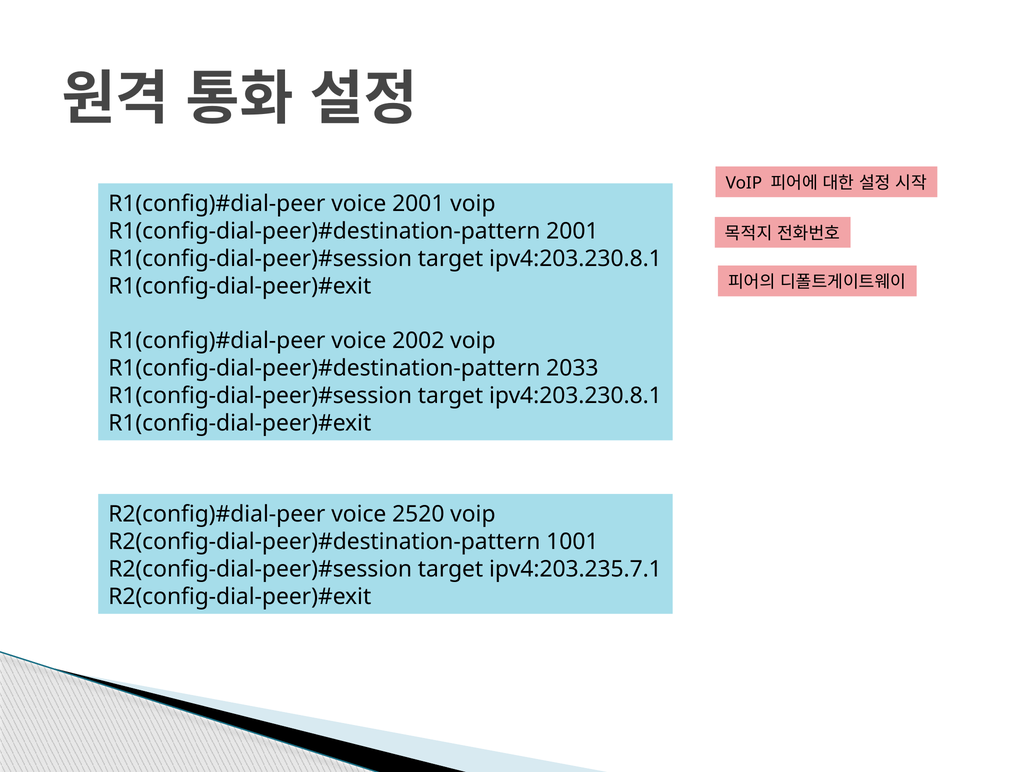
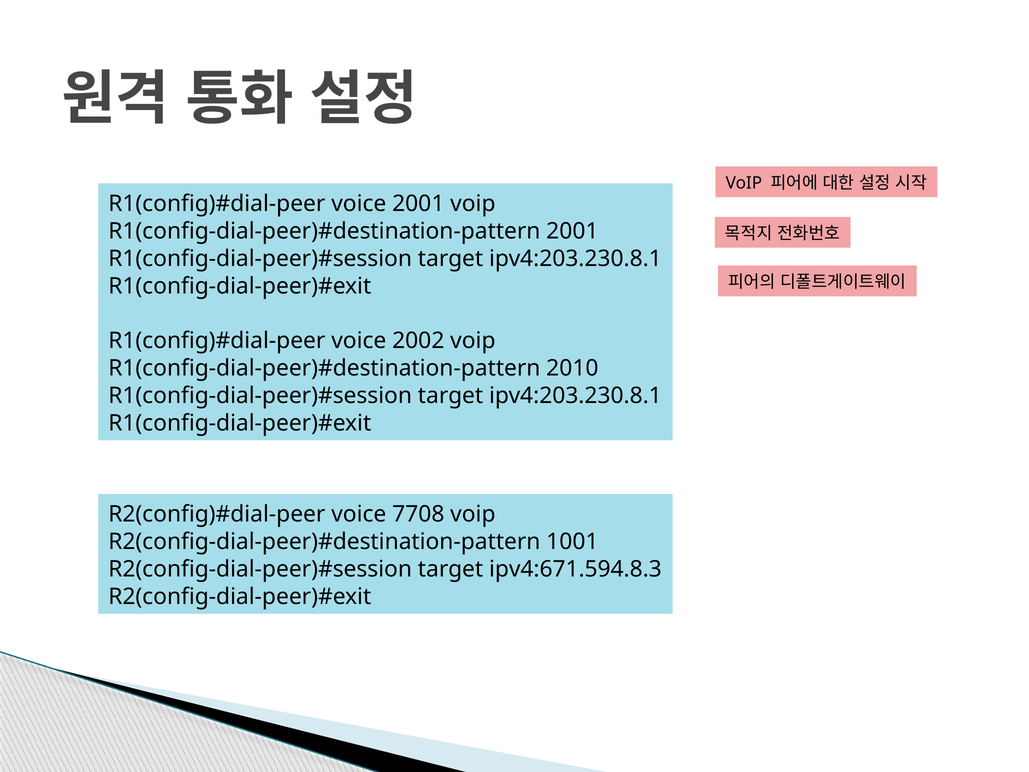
2033: 2033 -> 2010
2520: 2520 -> 7708
ipv4:203.235.7.1: ipv4:203.235.7.1 -> ipv4:671.594.8.3
